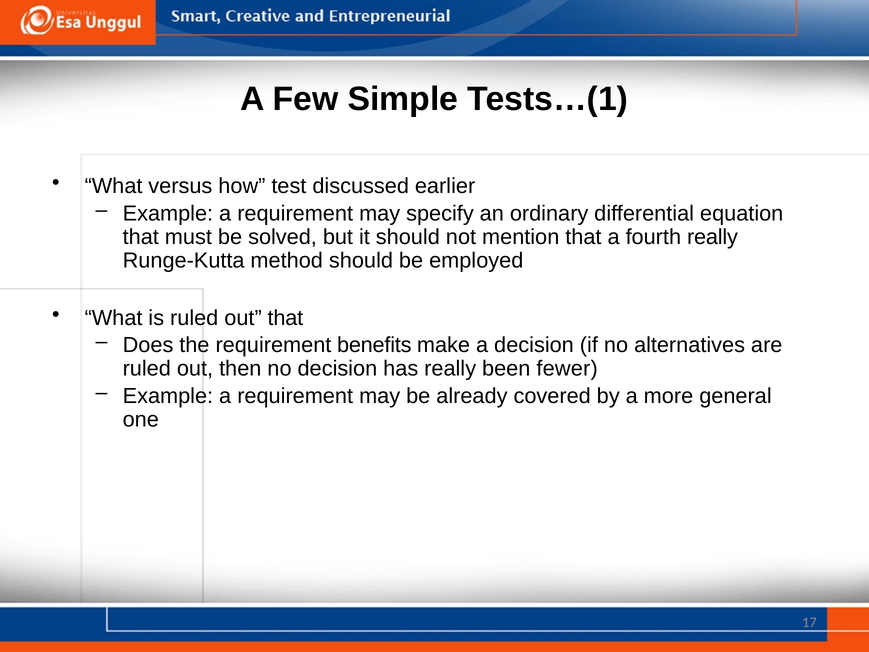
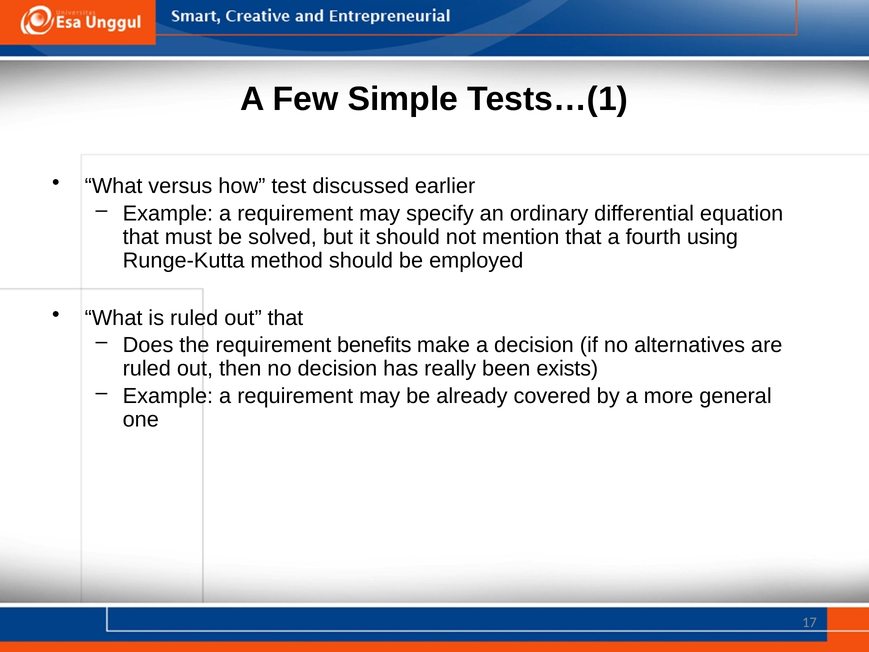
fourth really: really -> using
fewer: fewer -> exists
